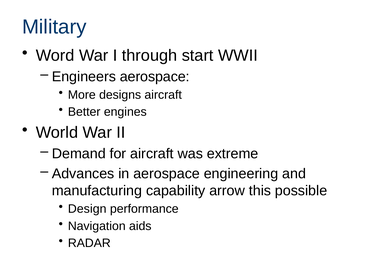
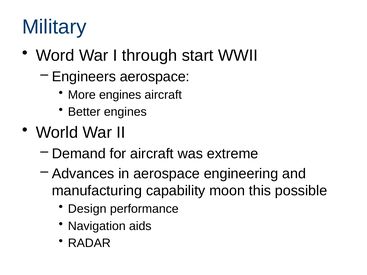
More designs: designs -> engines
arrow: arrow -> moon
